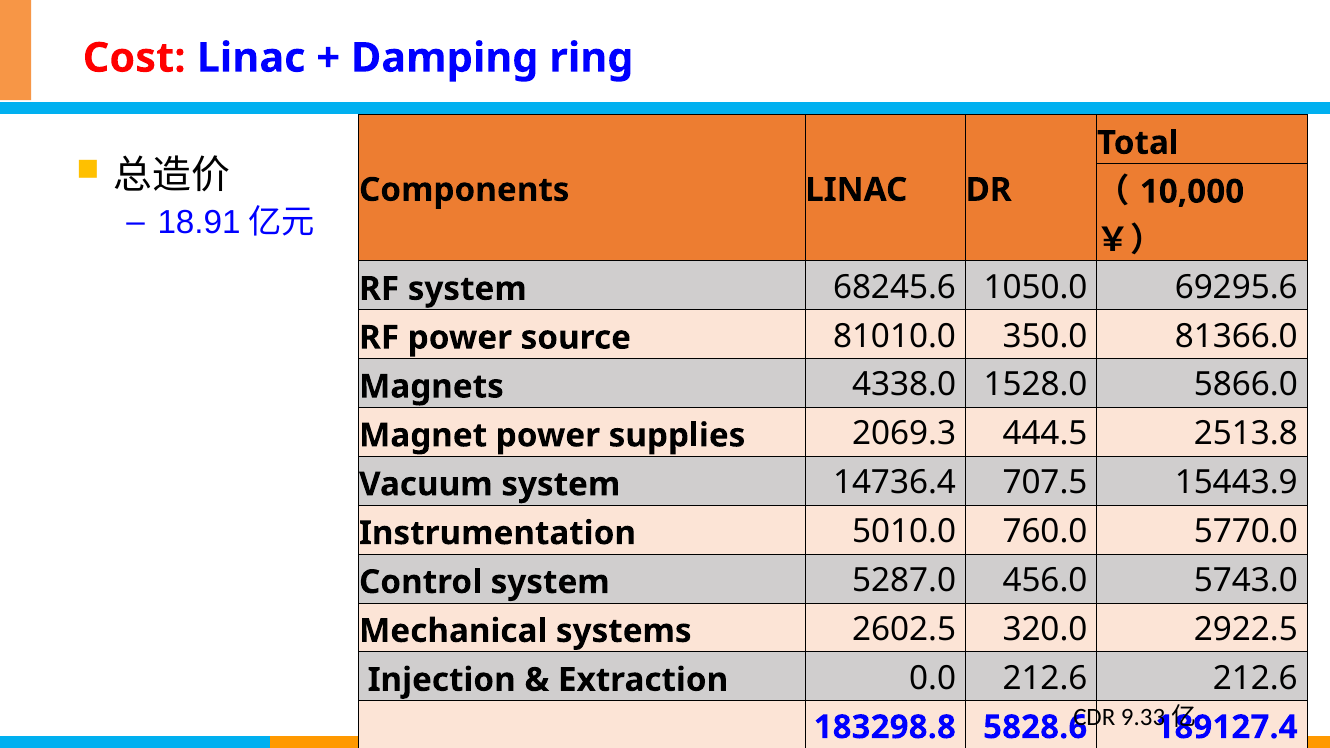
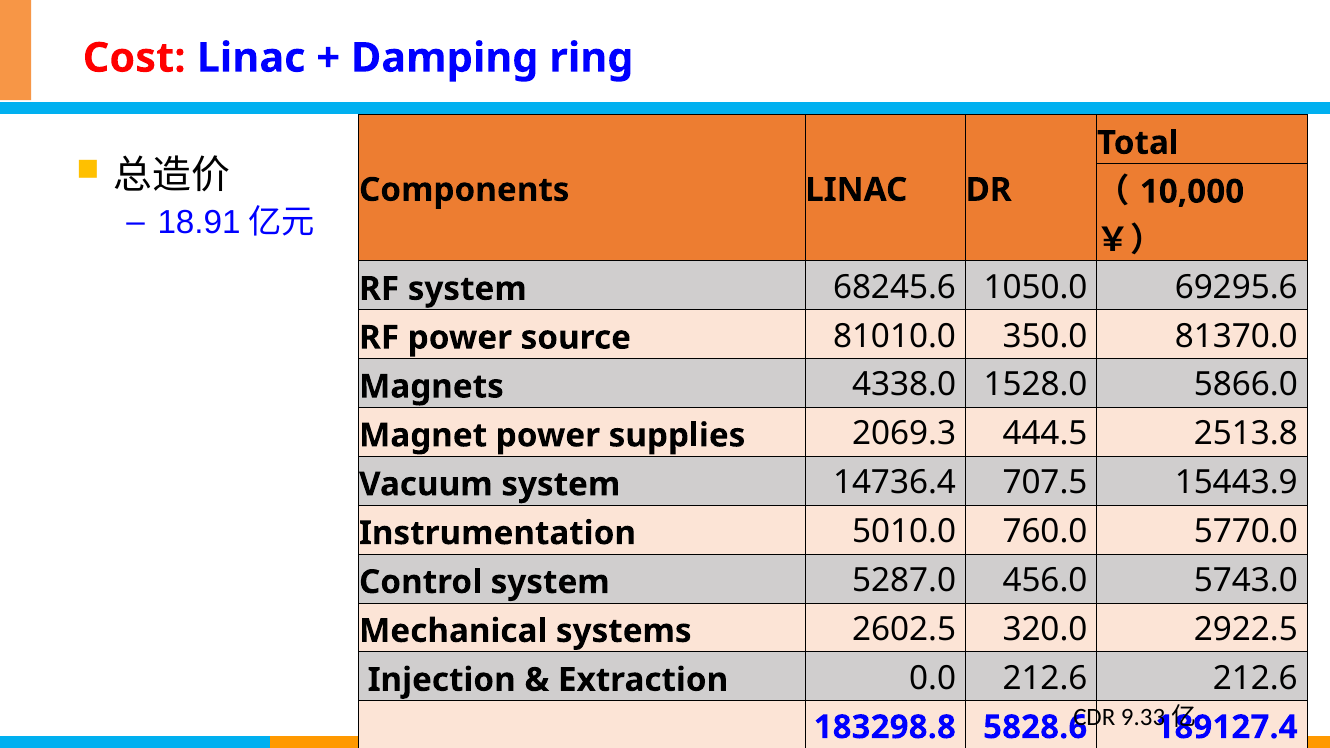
81366.0: 81366.0 -> 81370.0
